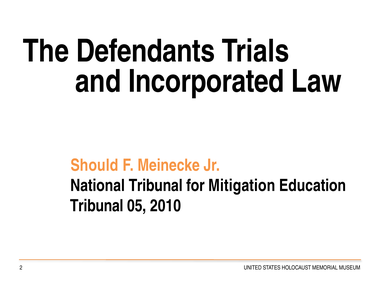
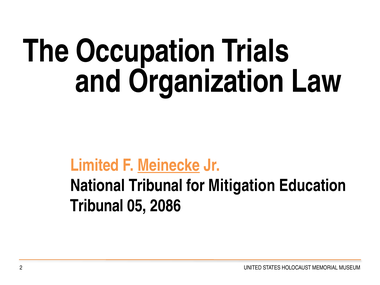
Defendants: Defendants -> Occupation
Incorporated: Incorporated -> Organization
Should: Should -> Limited
Meinecke underline: none -> present
2010: 2010 -> 2086
